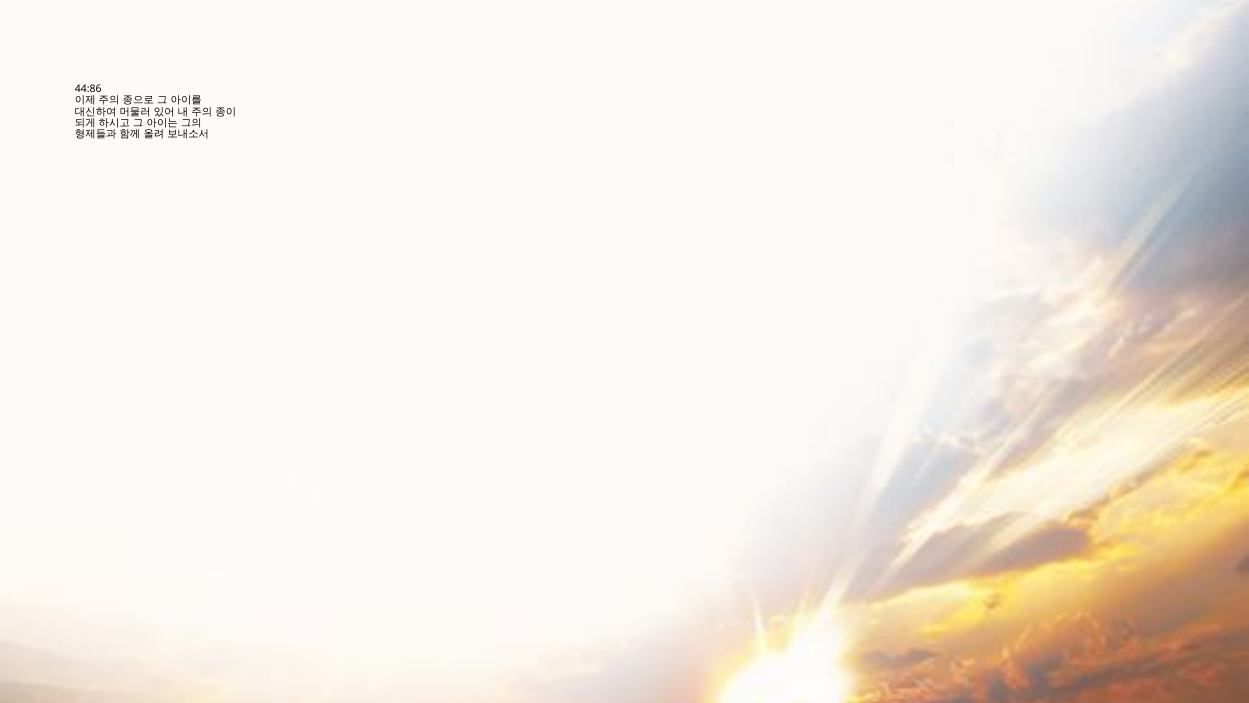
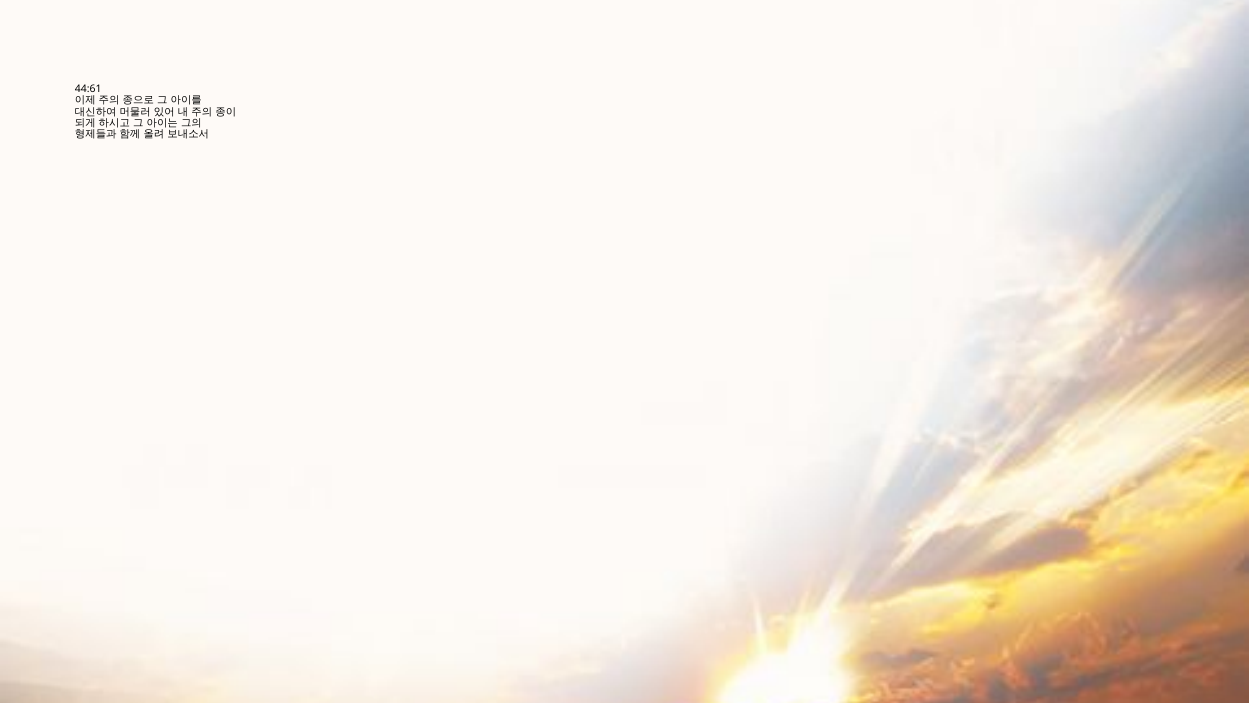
44:86: 44:86 -> 44:61
